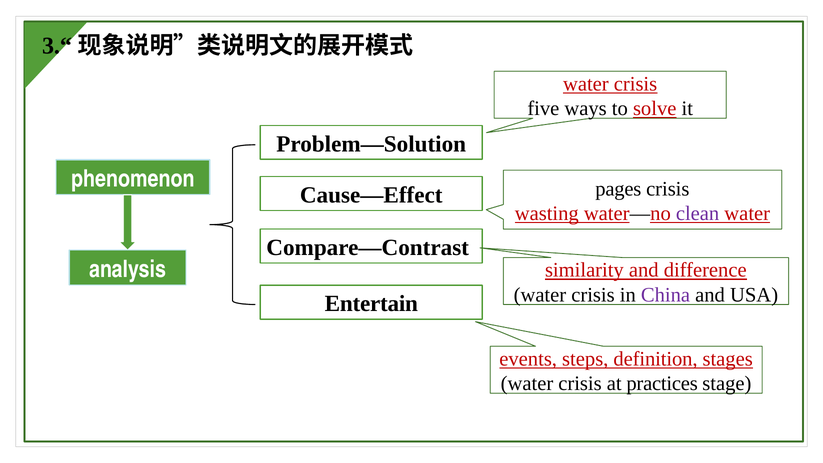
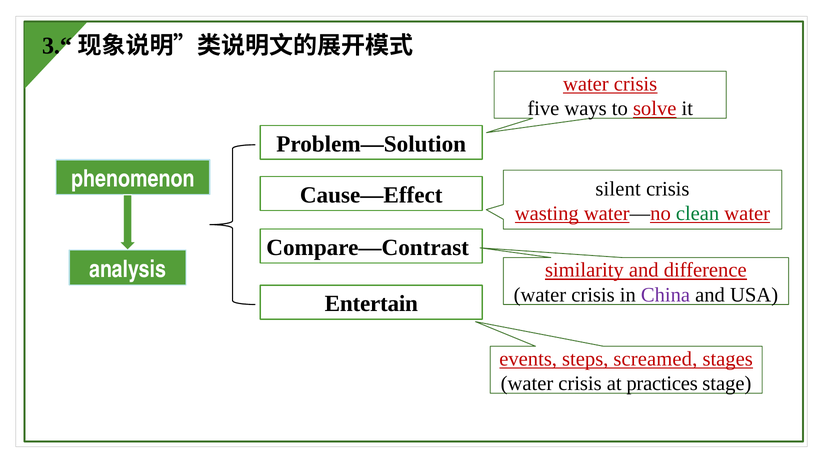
pages: pages -> silent
clean colour: purple -> green
definition: definition -> screamed
